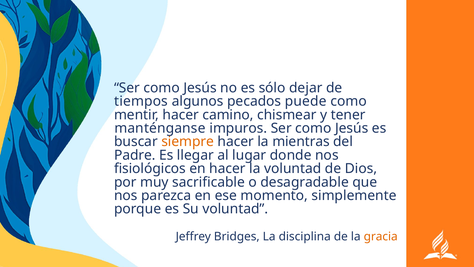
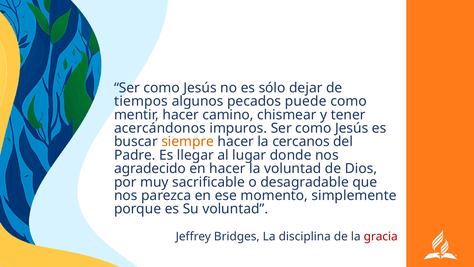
manténganse: manténganse -> acercándonos
mientras: mientras -> cercanos
fisiológicos: fisiológicos -> agradecido
gracia colour: orange -> red
